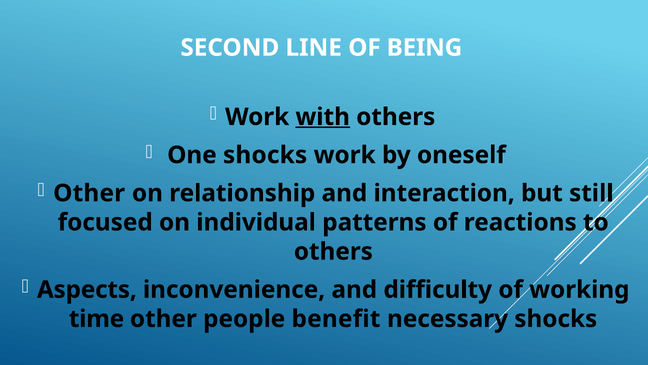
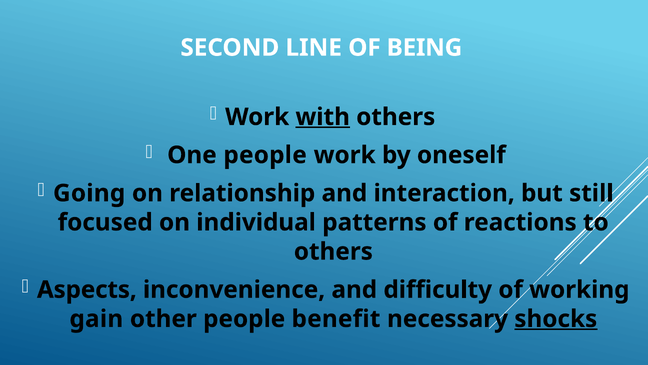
One shocks: shocks -> people
Other at (89, 193): Other -> Going
time: time -> gain
shocks at (556, 319) underline: none -> present
